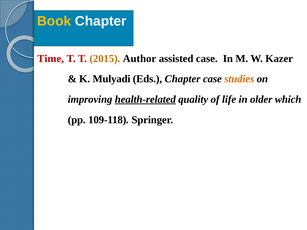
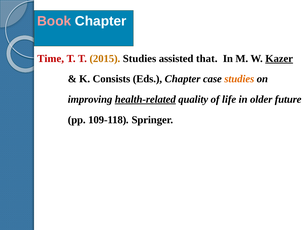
Book colour: yellow -> pink
2015 Author: Author -> Studies
assisted case: case -> that
Kazer underline: none -> present
Mulyadi: Mulyadi -> Consists
which: which -> future
